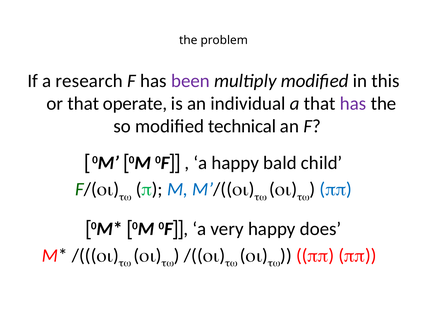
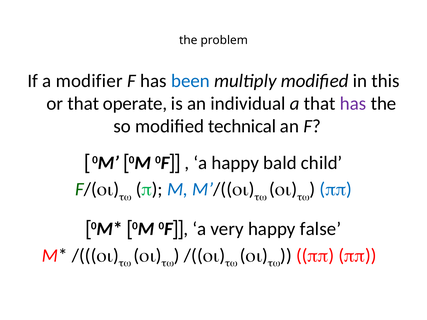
research: research -> modifier
been colour: purple -> blue
does: does -> false
